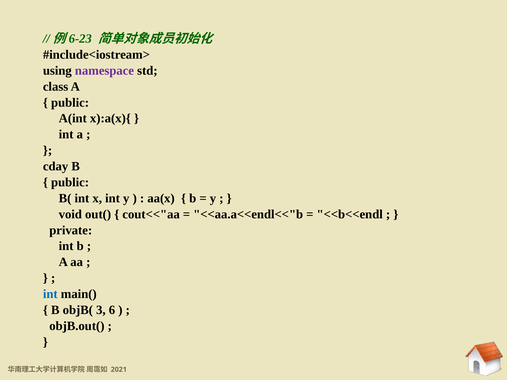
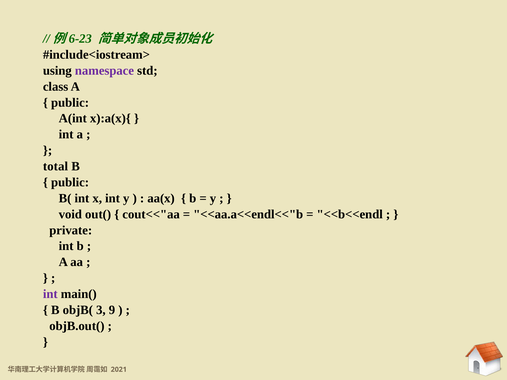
cday: cday -> total
int at (50, 294) colour: blue -> purple
6: 6 -> 9
